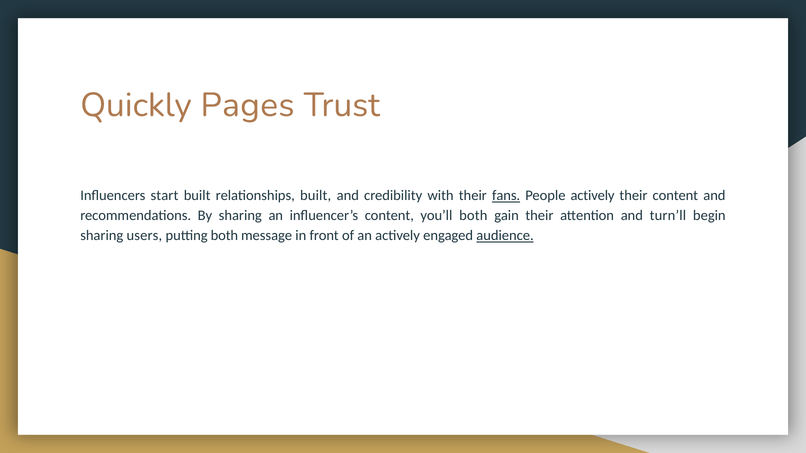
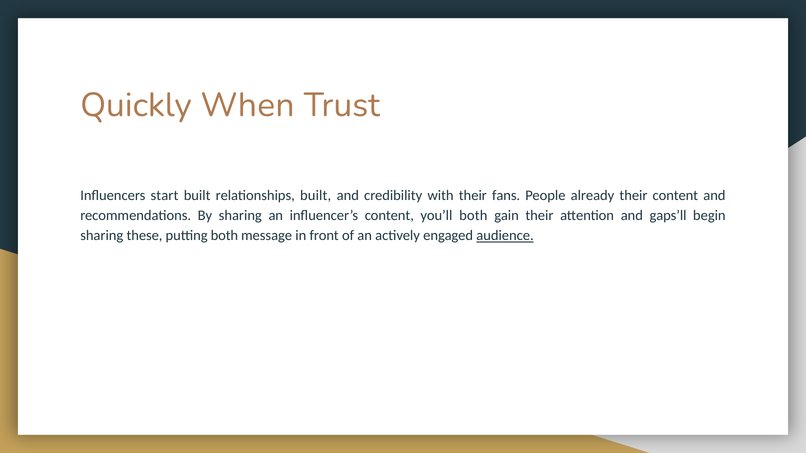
Pages: Pages -> When
fans underline: present -> none
People actively: actively -> already
turn’ll: turn’ll -> gaps’ll
users: users -> these
